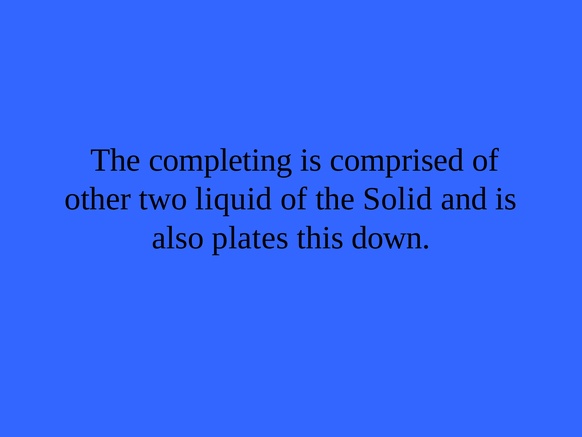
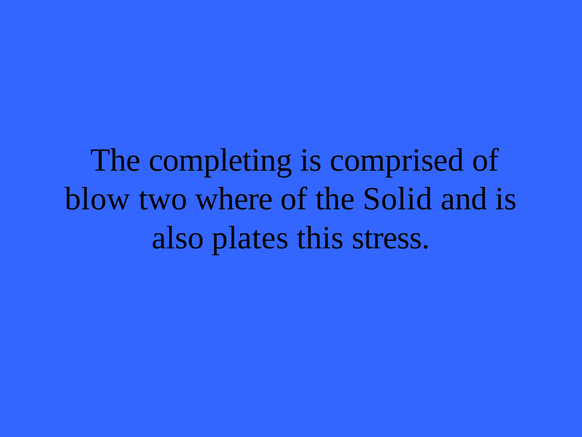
other: other -> blow
liquid: liquid -> where
down: down -> stress
